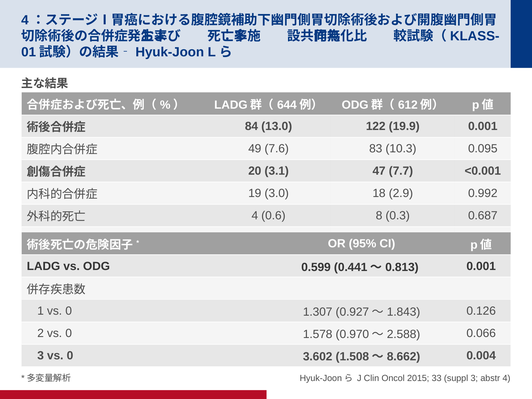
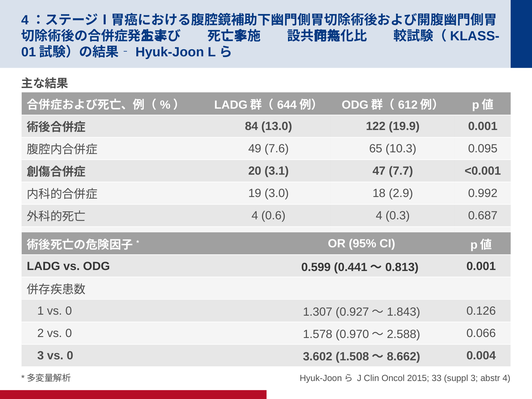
83: 83 -> 65
0.6 8: 8 -> 4
